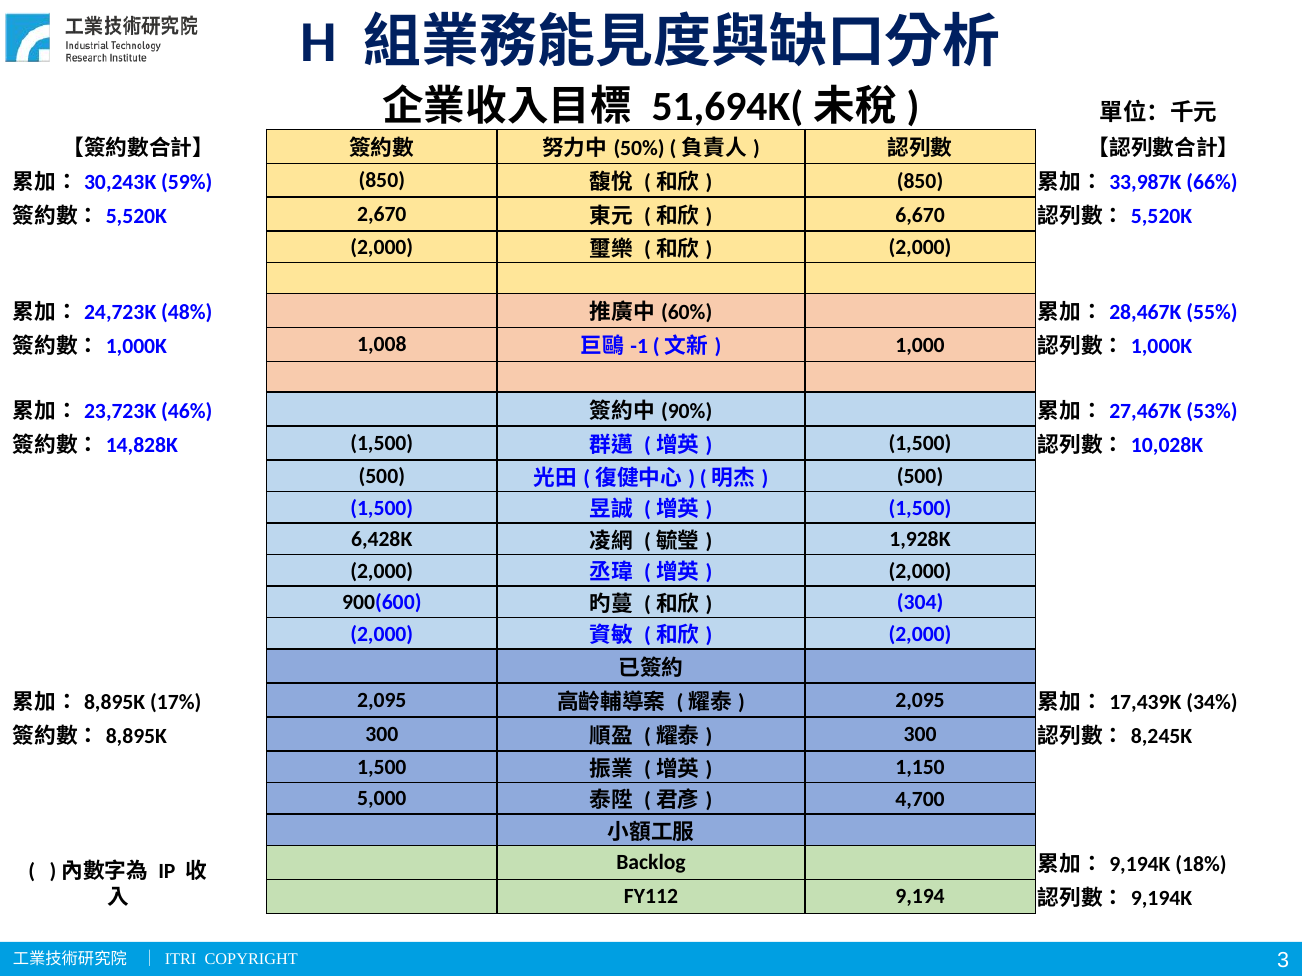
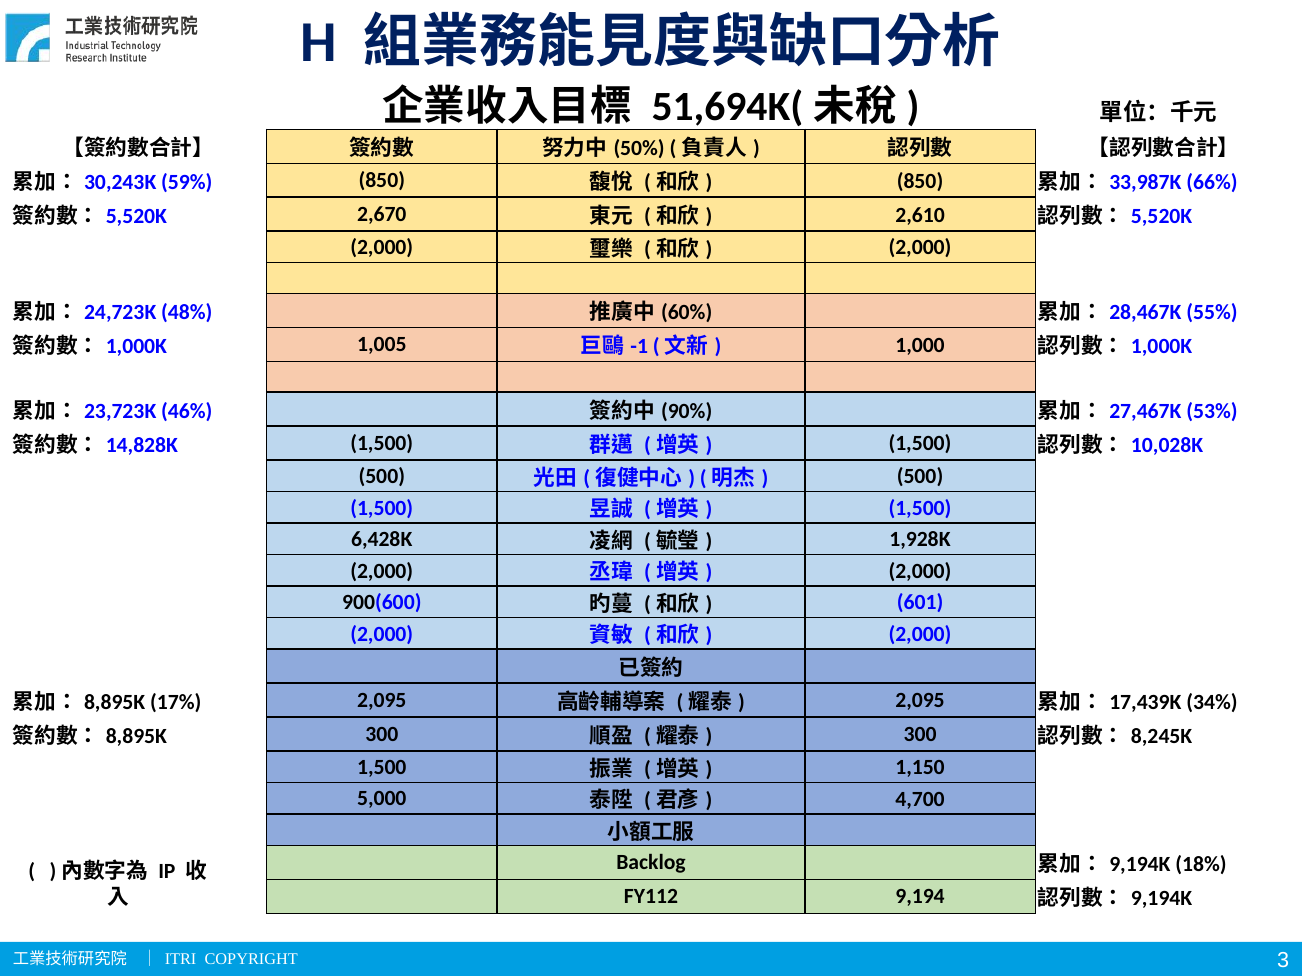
6,670: 6,670 -> 2,610
1,008: 1,008 -> 1,005
304: 304 -> 601
